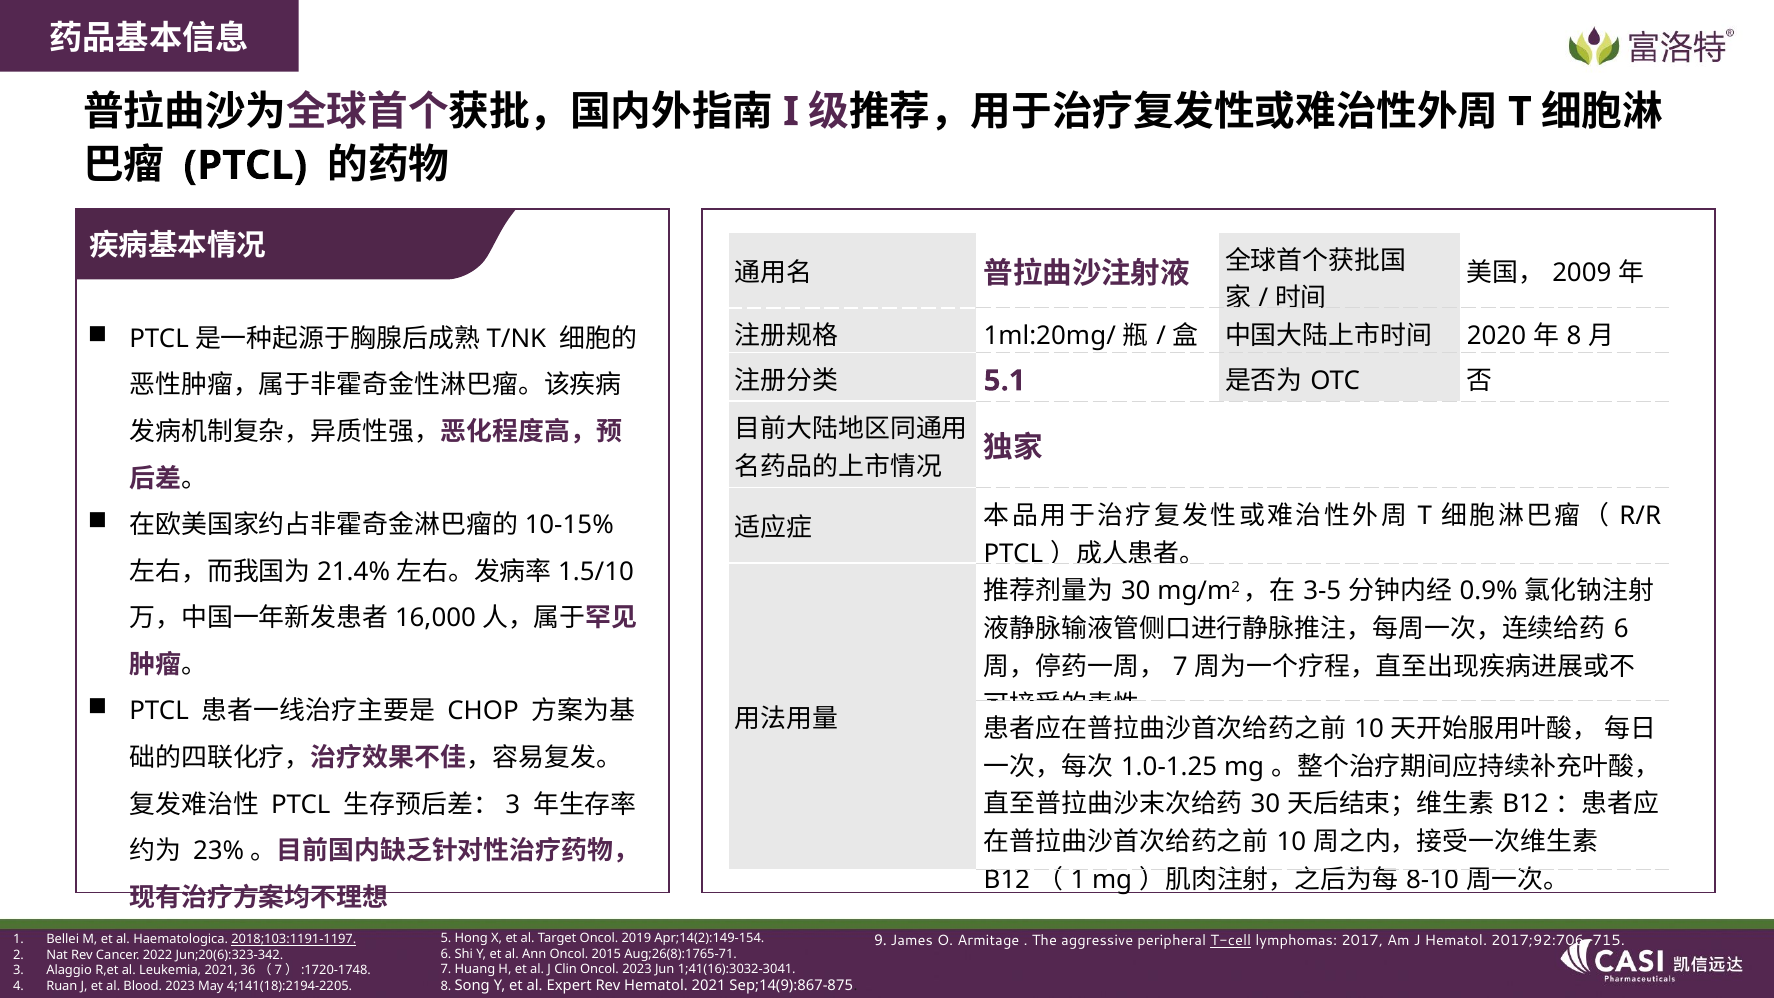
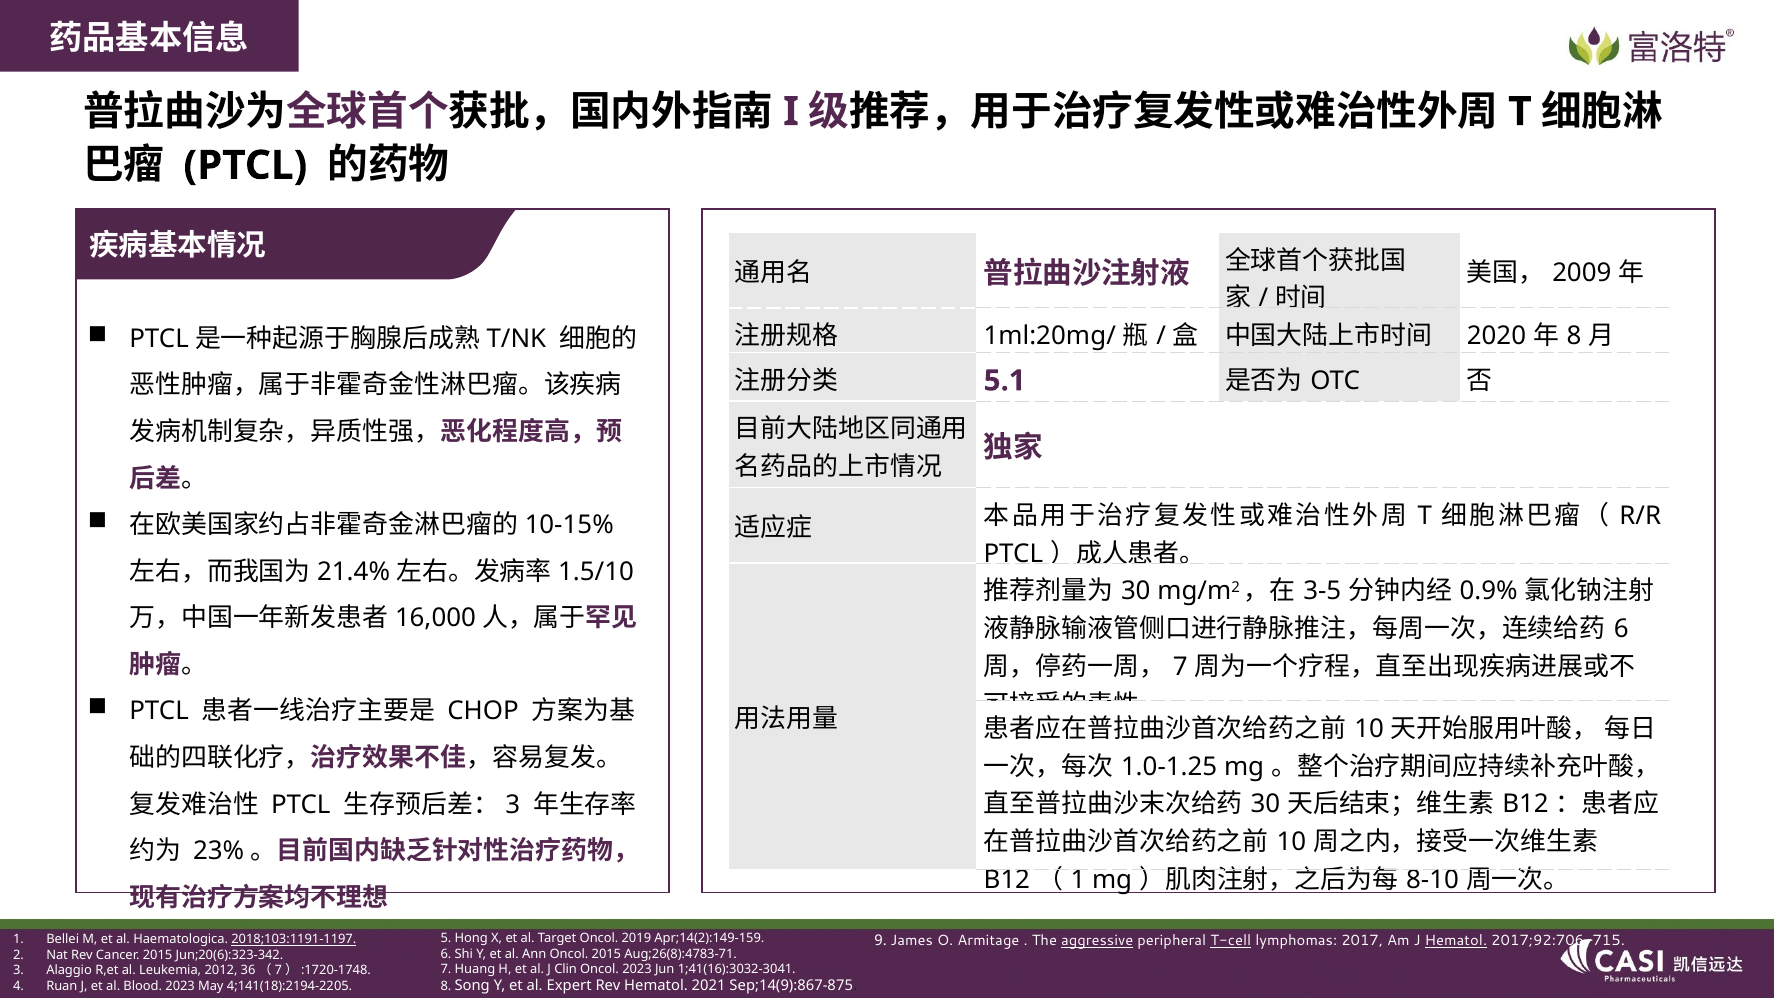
Apr;14(2):149-154: Apr;14(2):149-154 -> Apr;14(2):149-159
aggressive underline: none -> present
Hematol at (1456, 941) underline: none -> present
Aug;26(8):1765-71: Aug;26(8):1765-71 -> Aug;26(8):4783-71
Cancer 2022: 2022 -> 2015
Leukemia 2021: 2021 -> 2012
